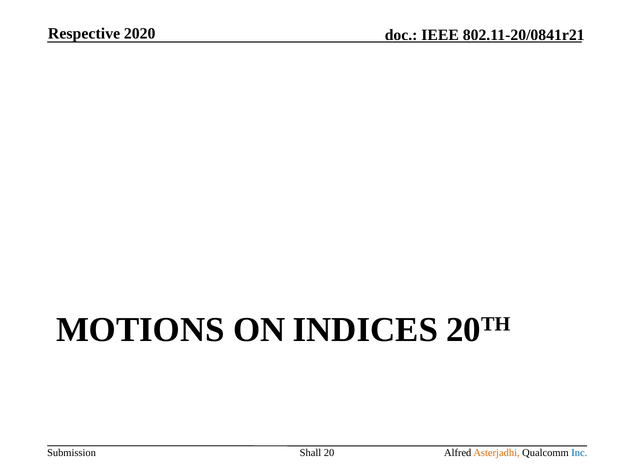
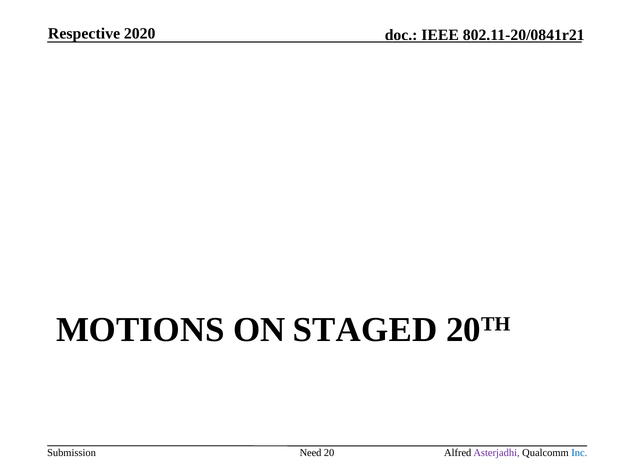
INDICES: INDICES -> STAGED
Shall: Shall -> Need
Asterjadhi colour: orange -> purple
